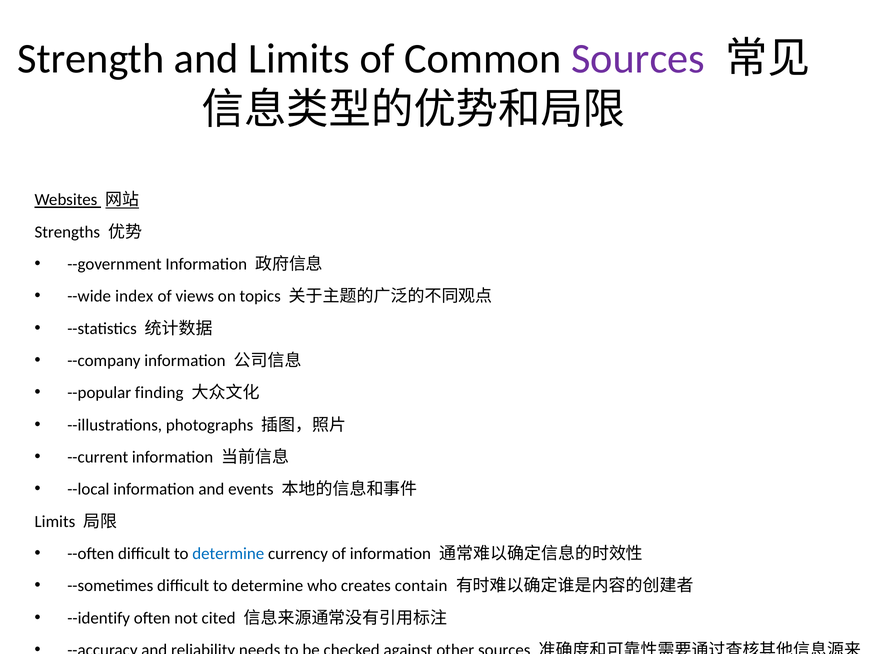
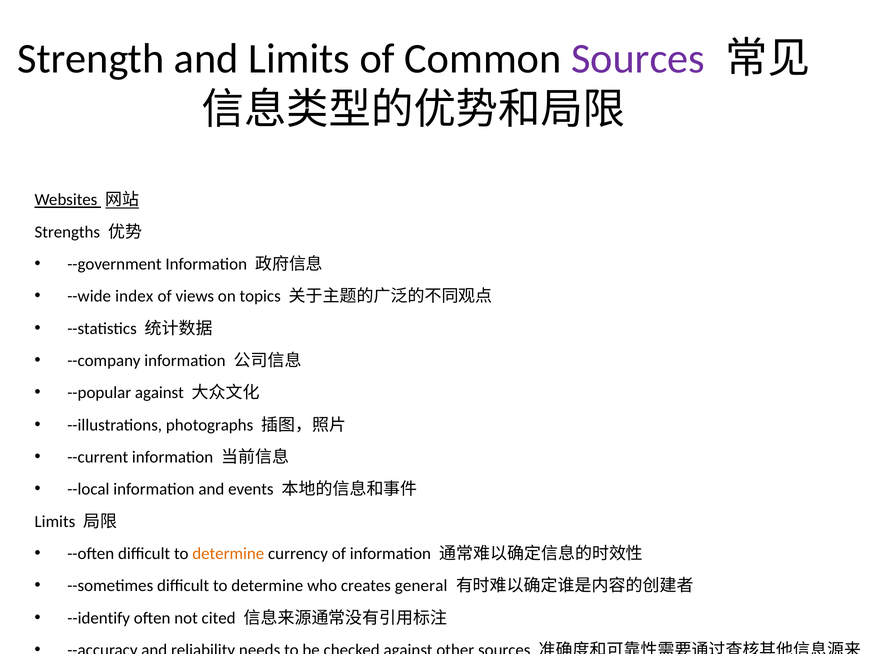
--popular finding: finding -> against
determine at (228, 553) colour: blue -> orange
contain: contain -> general
